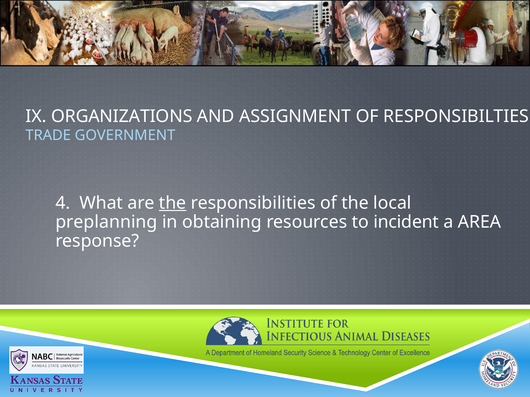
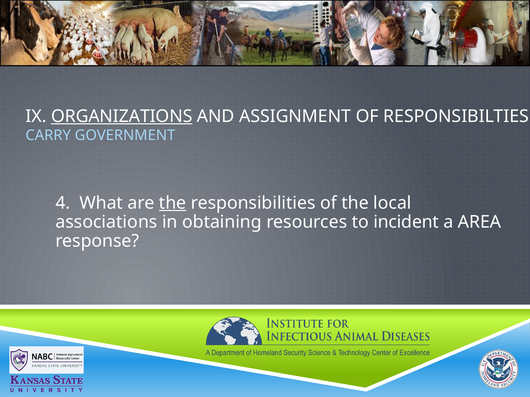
ORGANIZATIONS underline: none -> present
TRADE: TRADE -> CARRY
preplanning: preplanning -> associations
